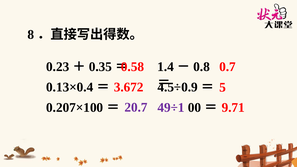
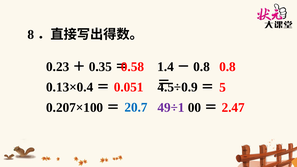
0.7 at (227, 67): 0.7 -> 0.8
3.672: 3.672 -> 0.051
20.7 colour: purple -> blue
9.71: 9.71 -> 2.47
